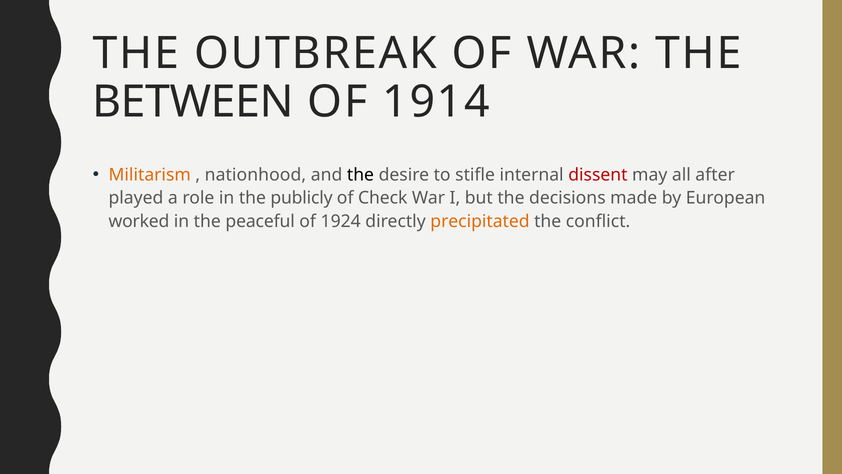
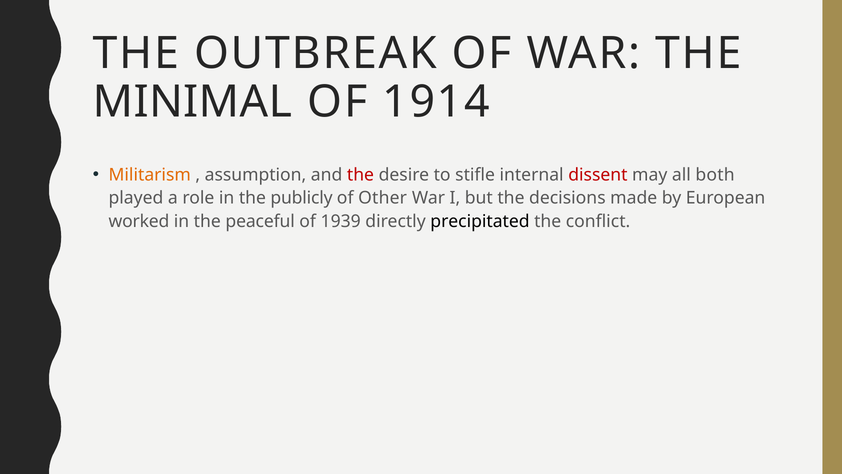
BETWEEN: BETWEEN -> MINIMAL
nationhood: nationhood -> assumption
the at (360, 175) colour: black -> red
after: after -> both
Check: Check -> Other
1924: 1924 -> 1939
precipitated colour: orange -> black
